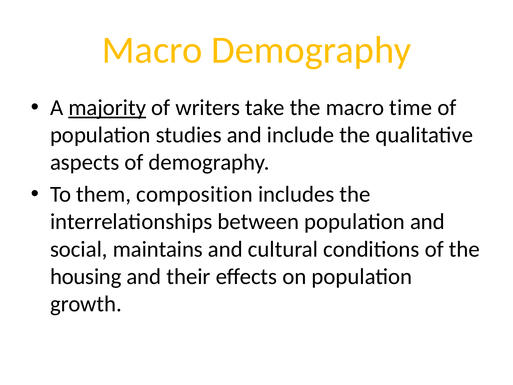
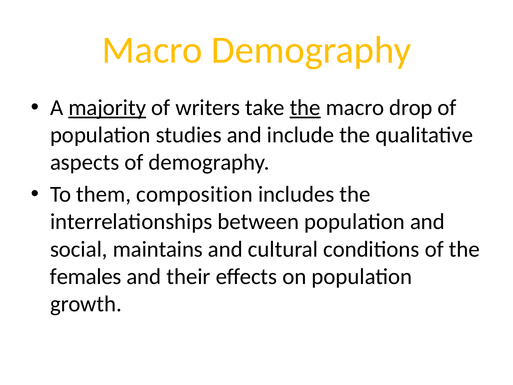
the at (305, 108) underline: none -> present
time: time -> drop
housing: housing -> females
